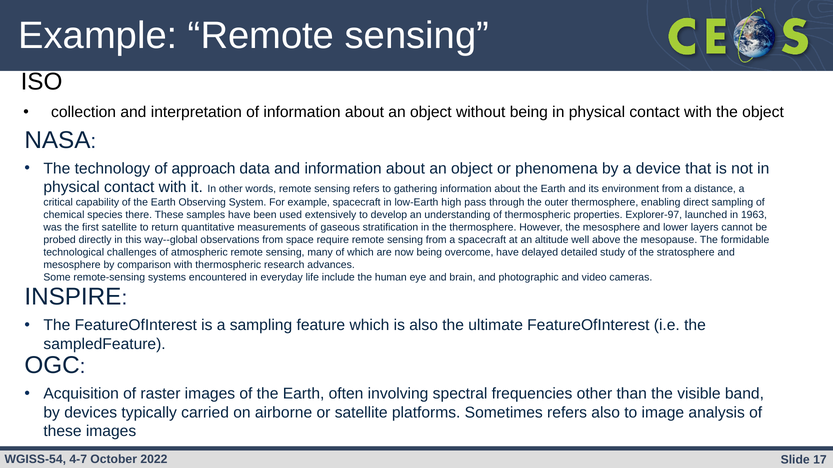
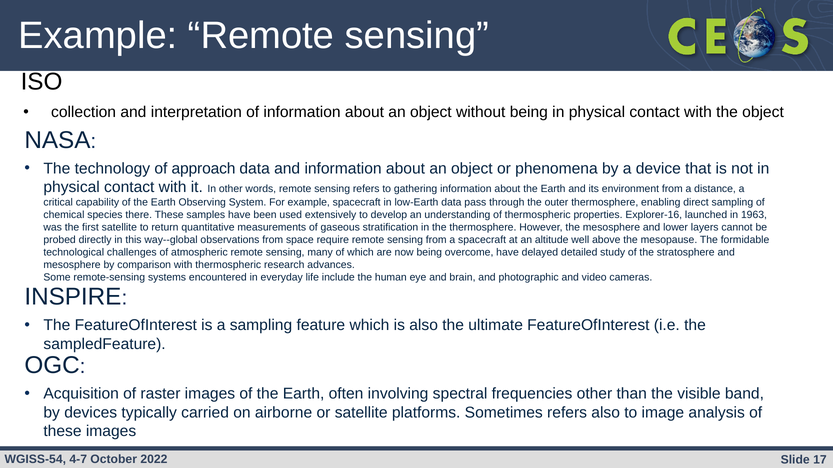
low-Earth high: high -> data
Explorer-97: Explorer-97 -> Explorer-16
